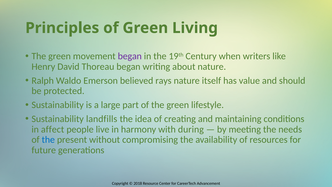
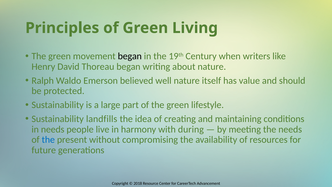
began at (130, 56) colour: purple -> black
rays: rays -> well
in affect: affect -> needs
